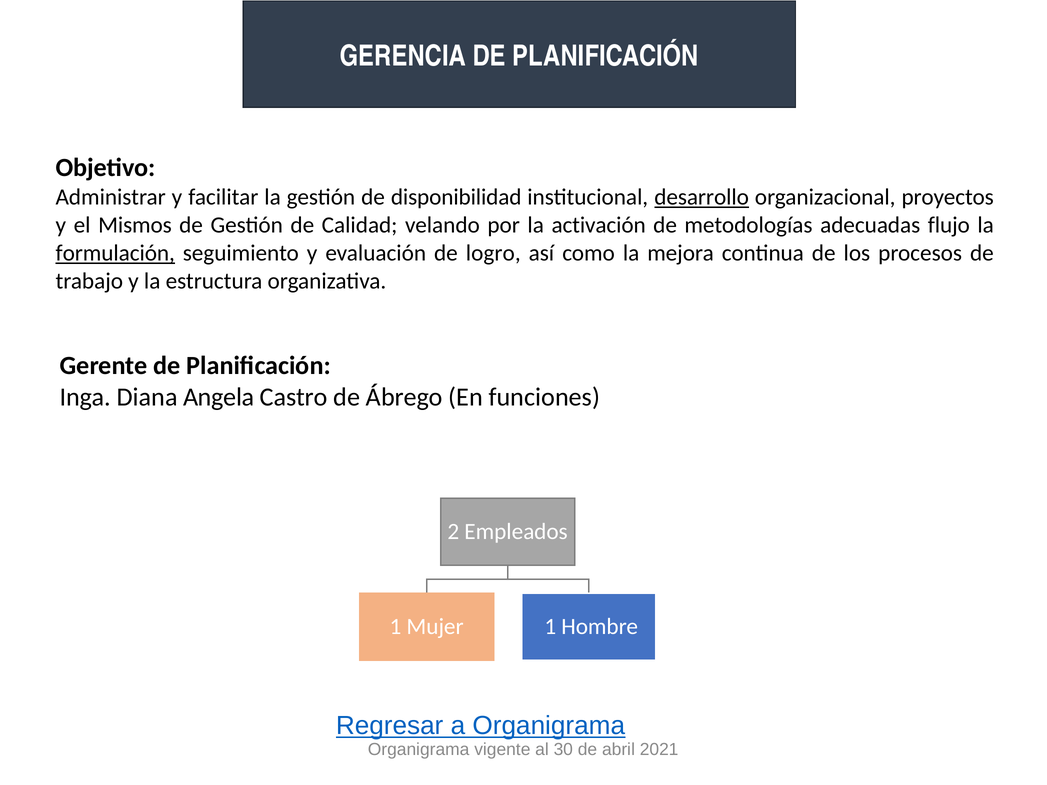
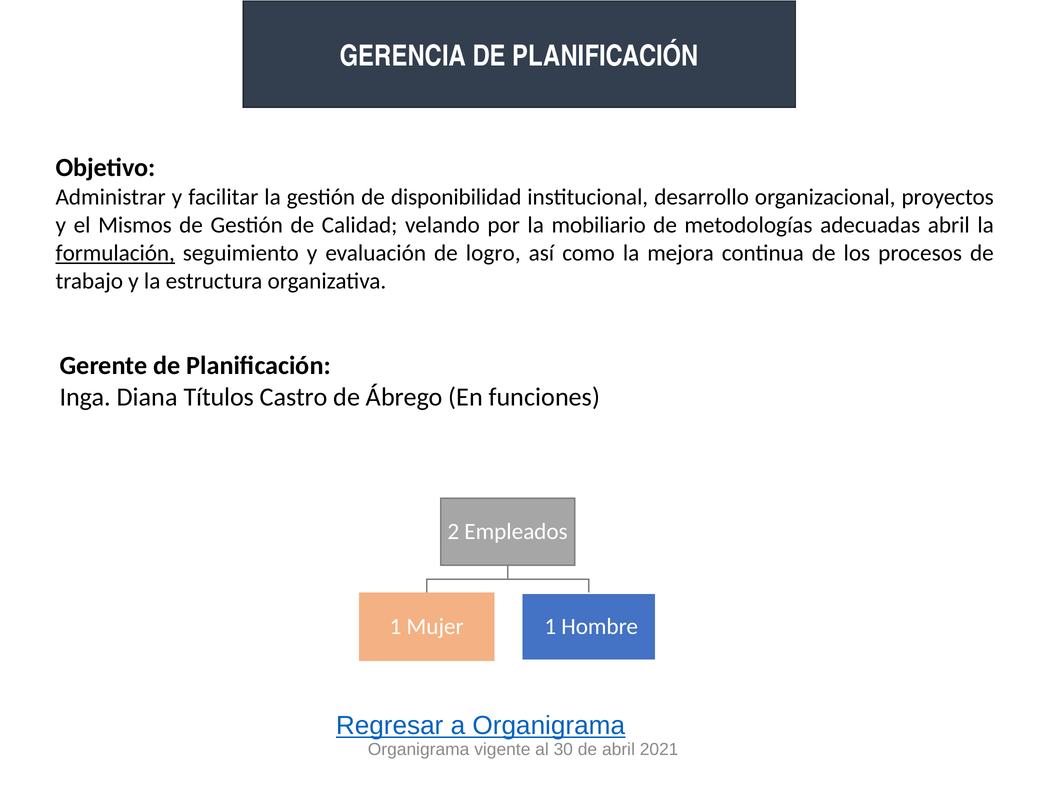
desarrollo underline: present -> none
activación: activación -> mobiliario
adecuadas flujo: flujo -> abril
Angela: Angela -> Títulos
